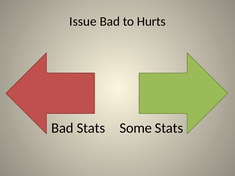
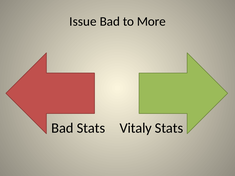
Hurts: Hurts -> More
Some: Some -> Vitaly
